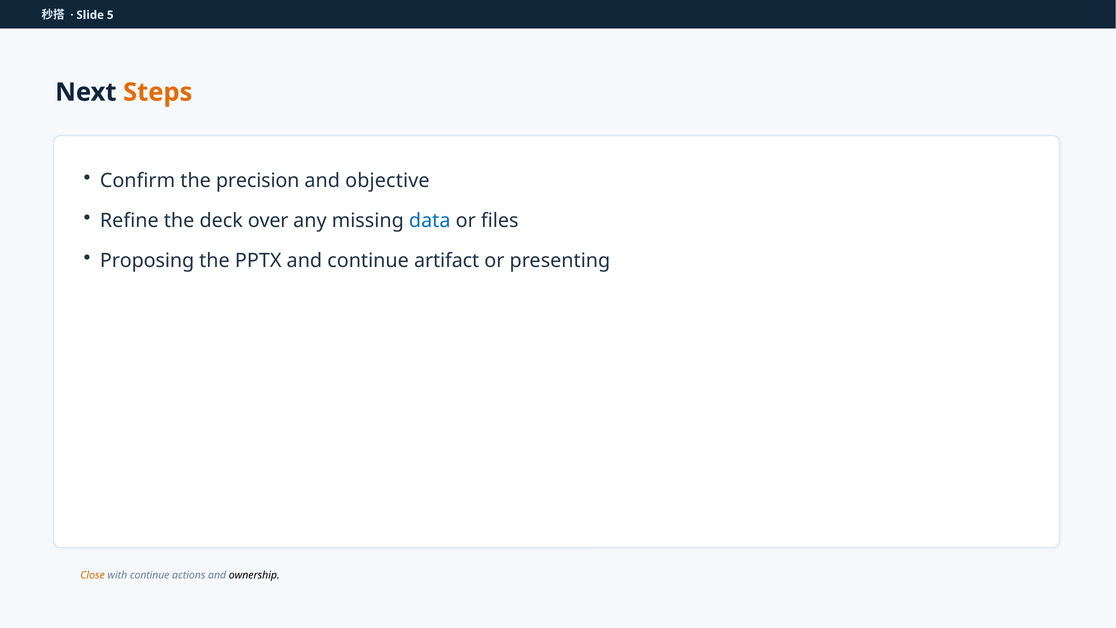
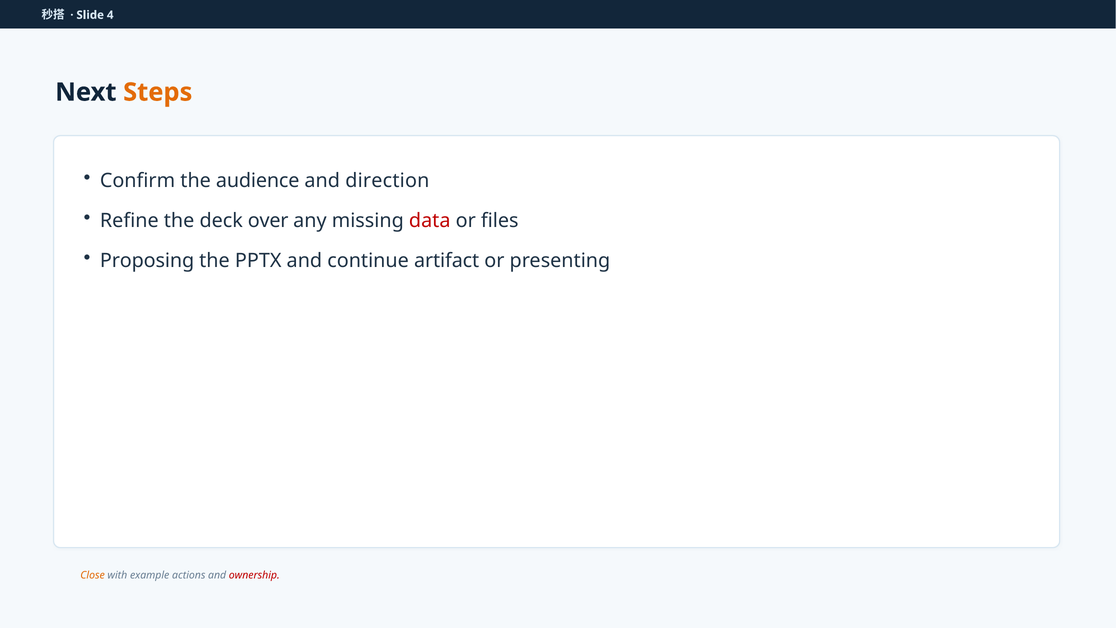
5: 5 -> 4
precision: precision -> audience
objective: objective -> direction
data colour: blue -> red
with continue: continue -> example
ownership colour: black -> red
